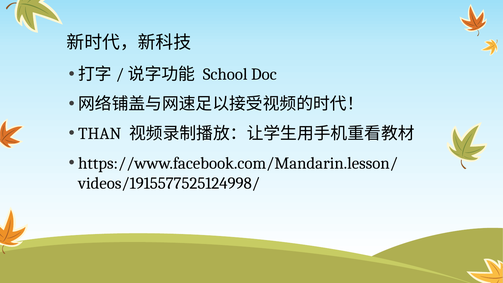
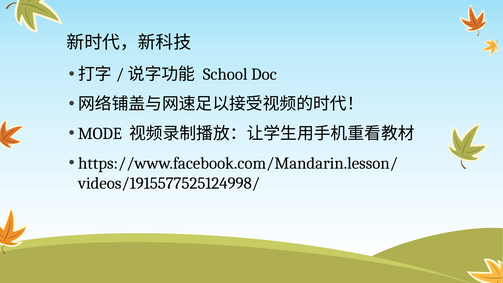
THAN: THAN -> MODE
